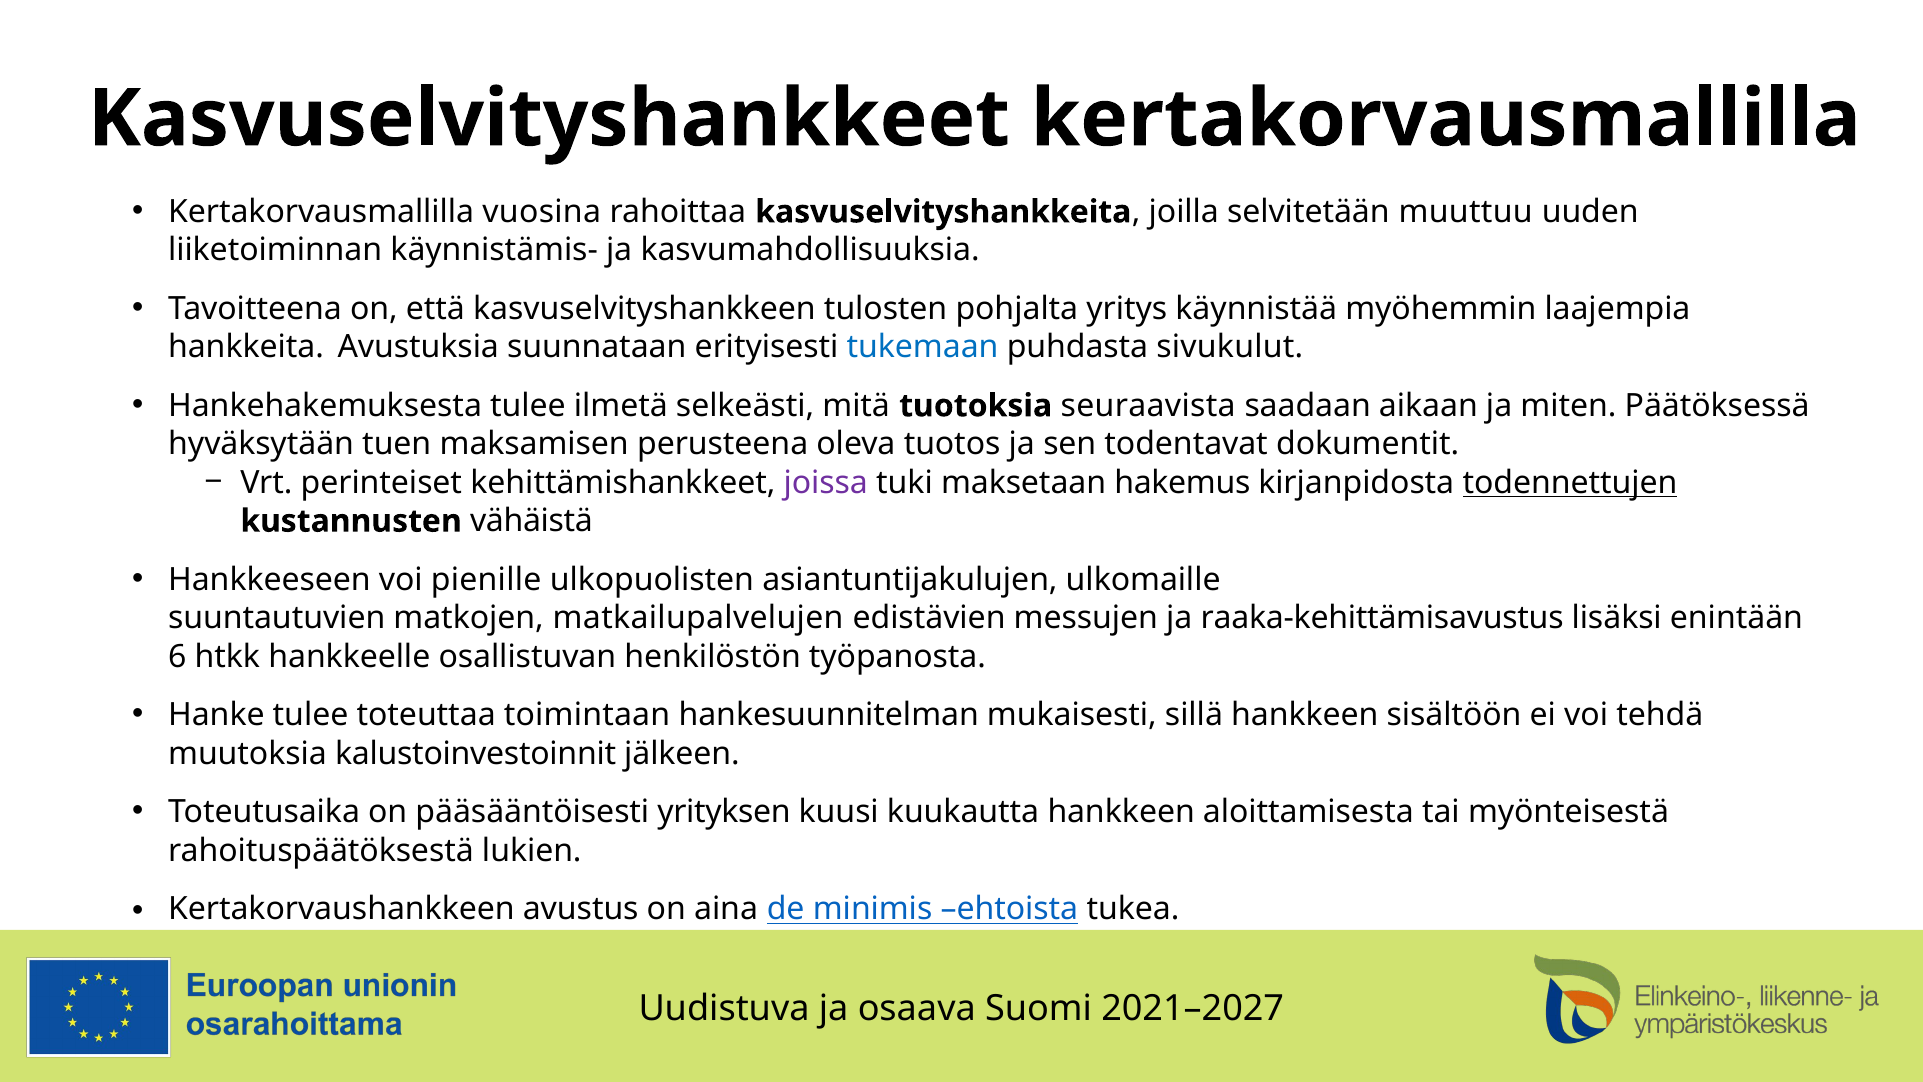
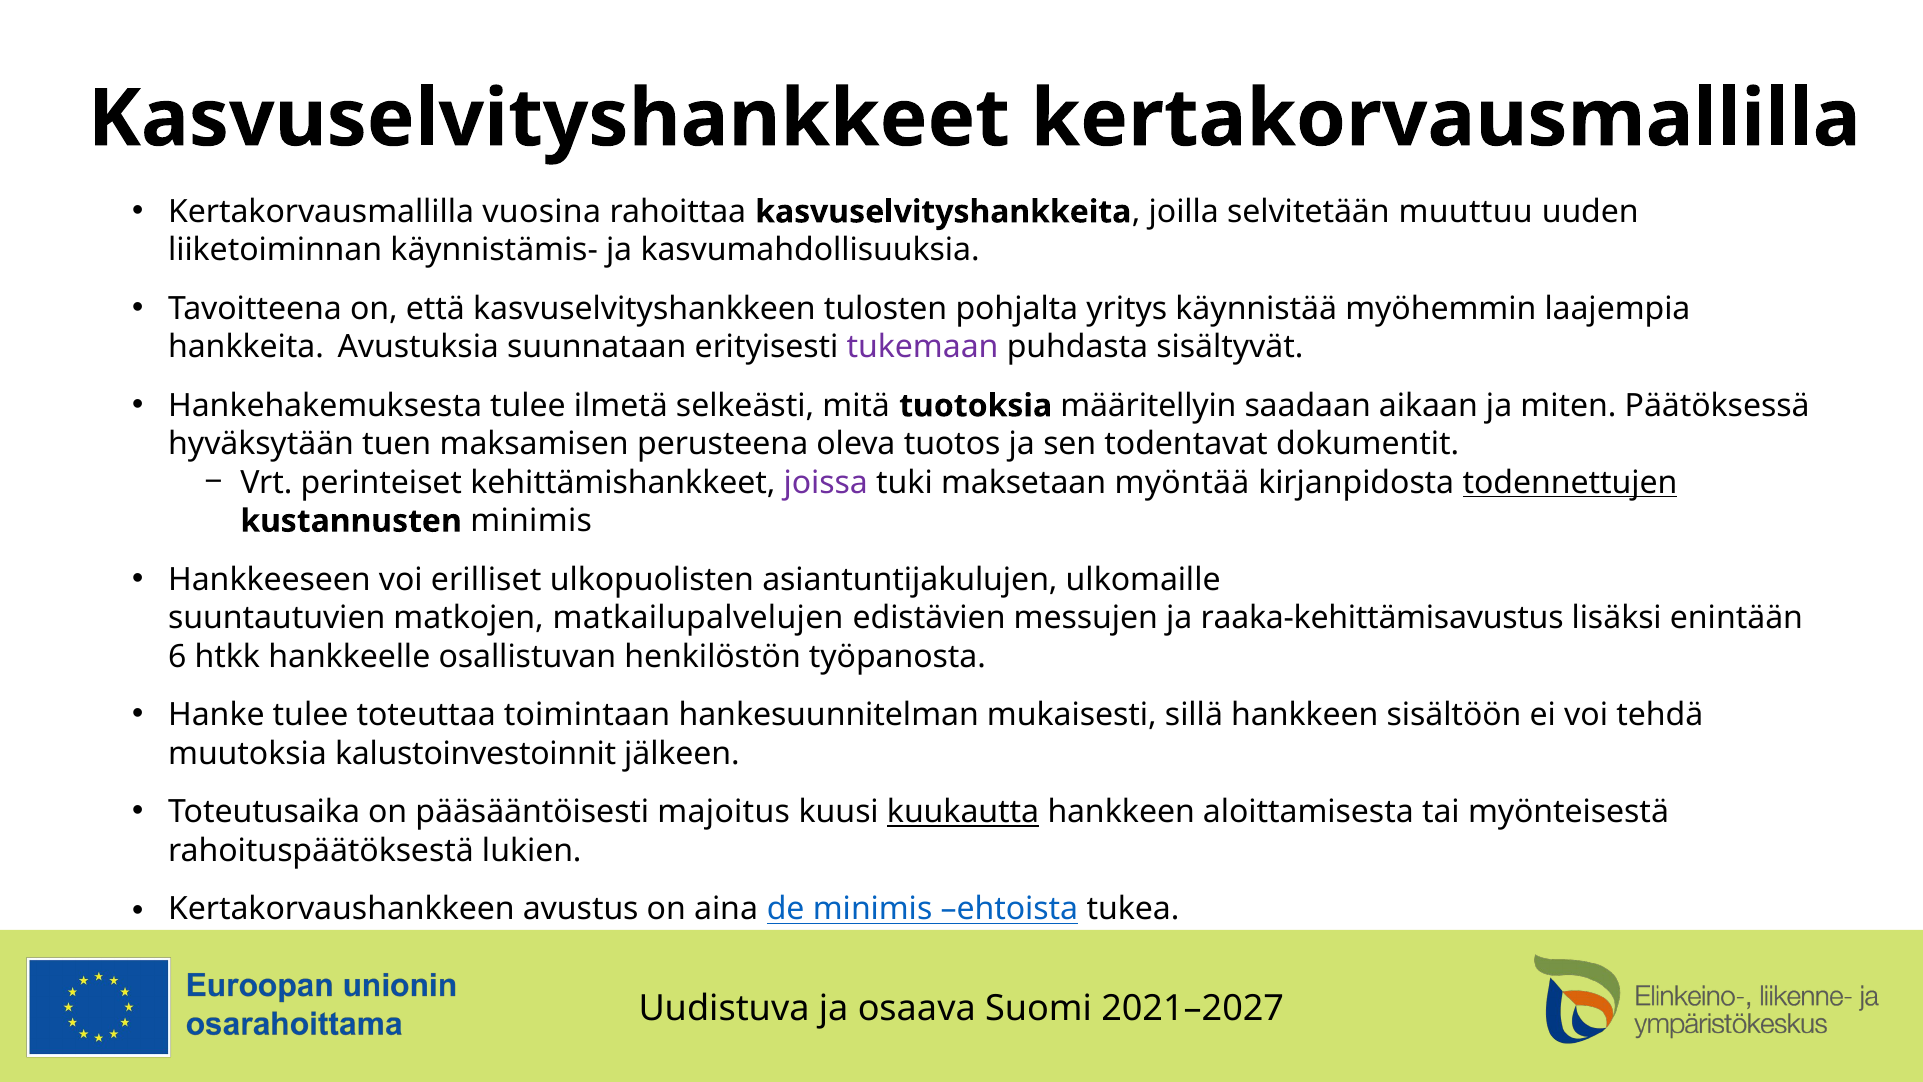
tukemaan colour: blue -> purple
sivukulut: sivukulut -> sisältyvät
seuraavista: seuraavista -> määritellyin
hakemus: hakemus -> myöntää
kustannusten vähäistä: vähäistä -> minimis
pienille: pienille -> erilliset
yrityksen: yrityksen -> majoitus
kuukautta underline: none -> present
